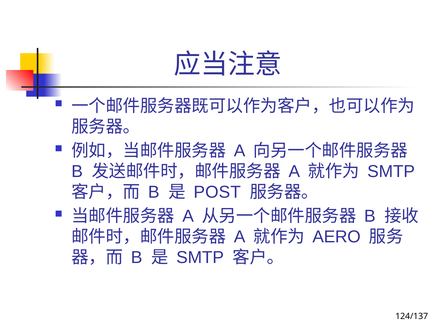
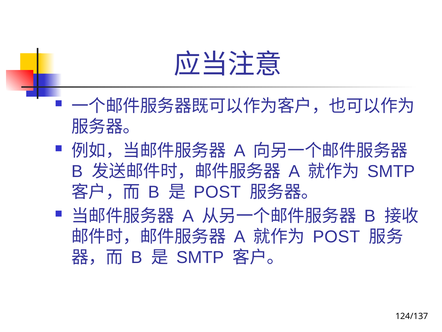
AERO at (337, 237): AERO -> POST
